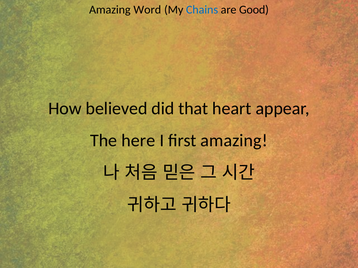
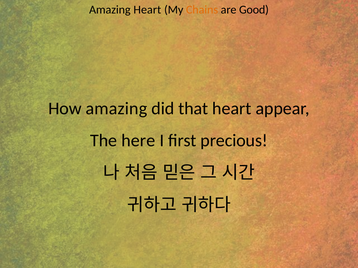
Amazing Word: Word -> Heart
Chains colour: blue -> orange
How believed: believed -> amazing
first amazing: amazing -> precious
